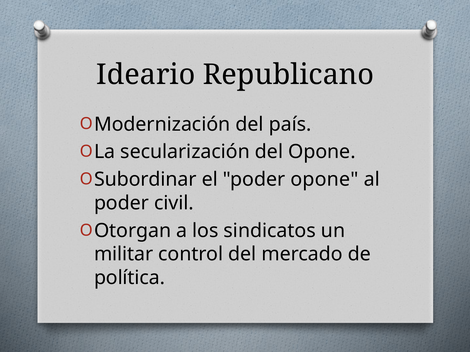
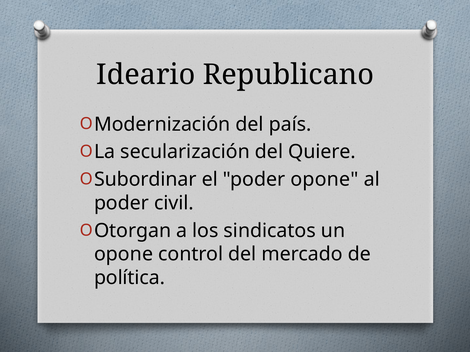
del Opone: Opone -> Quiere
militar at (124, 254): militar -> opone
